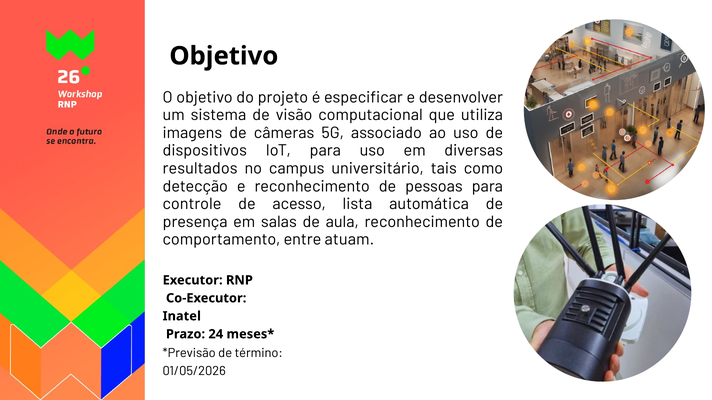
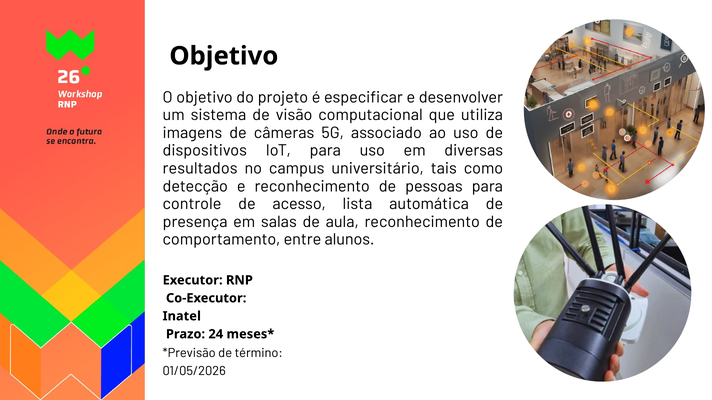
atuam: atuam -> alunos
